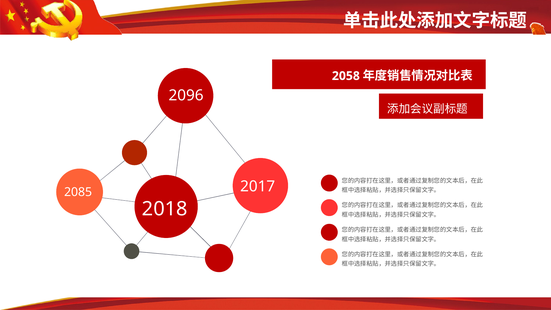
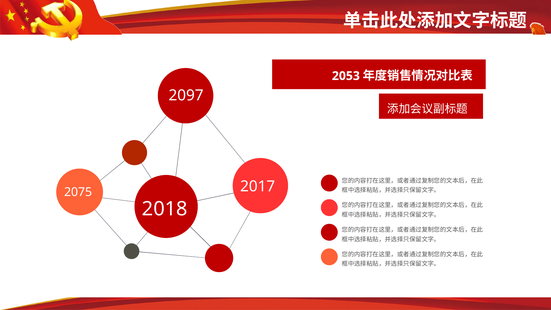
2058: 2058 -> 2053
2096: 2096 -> 2097
2085: 2085 -> 2075
